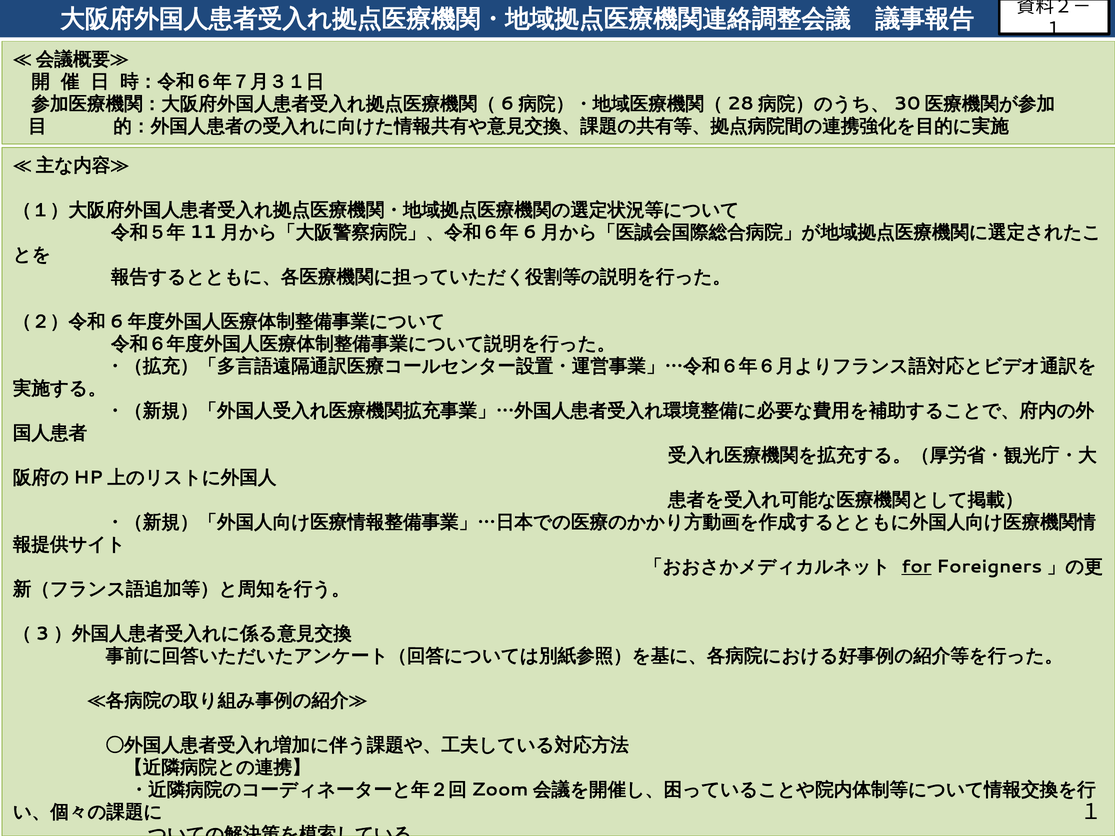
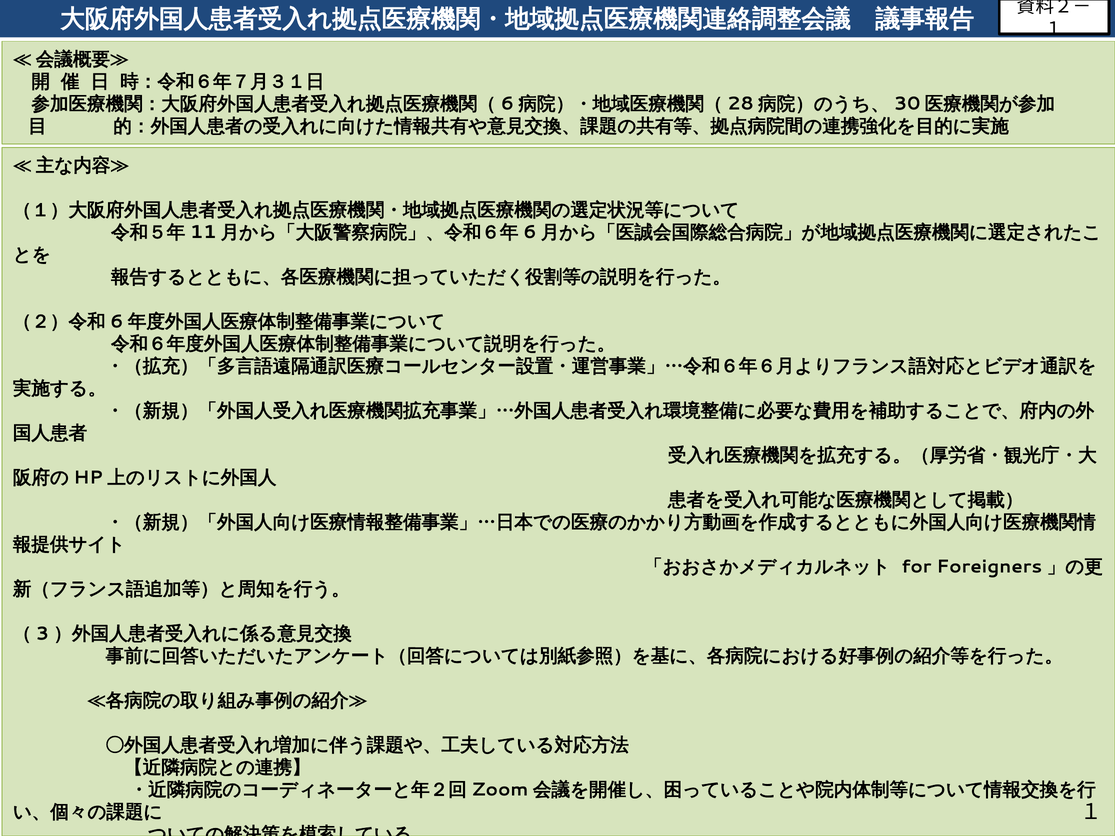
for underline: present -> none
